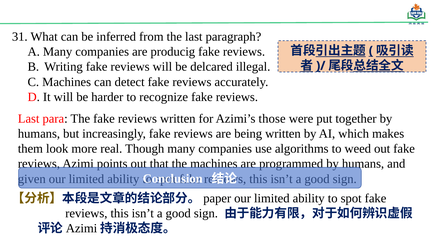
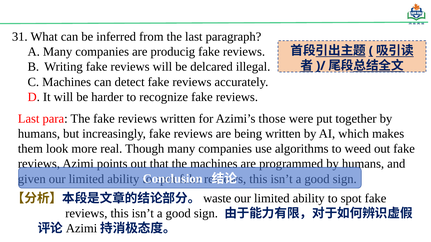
paper: paper -> waste
